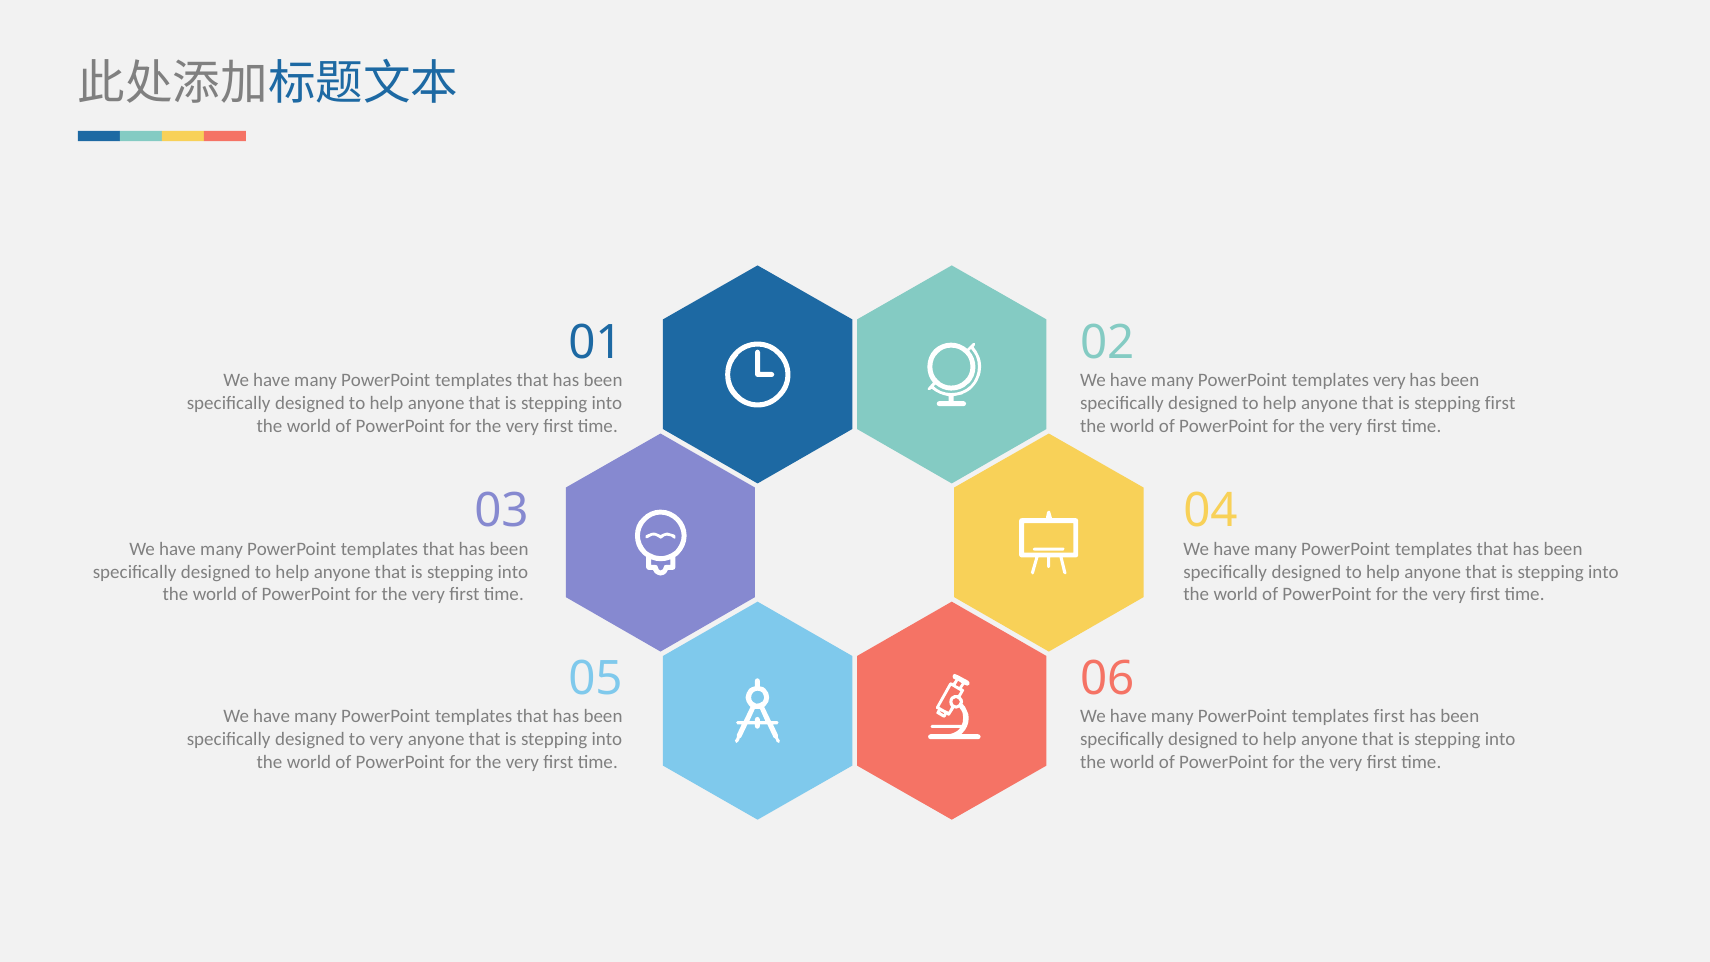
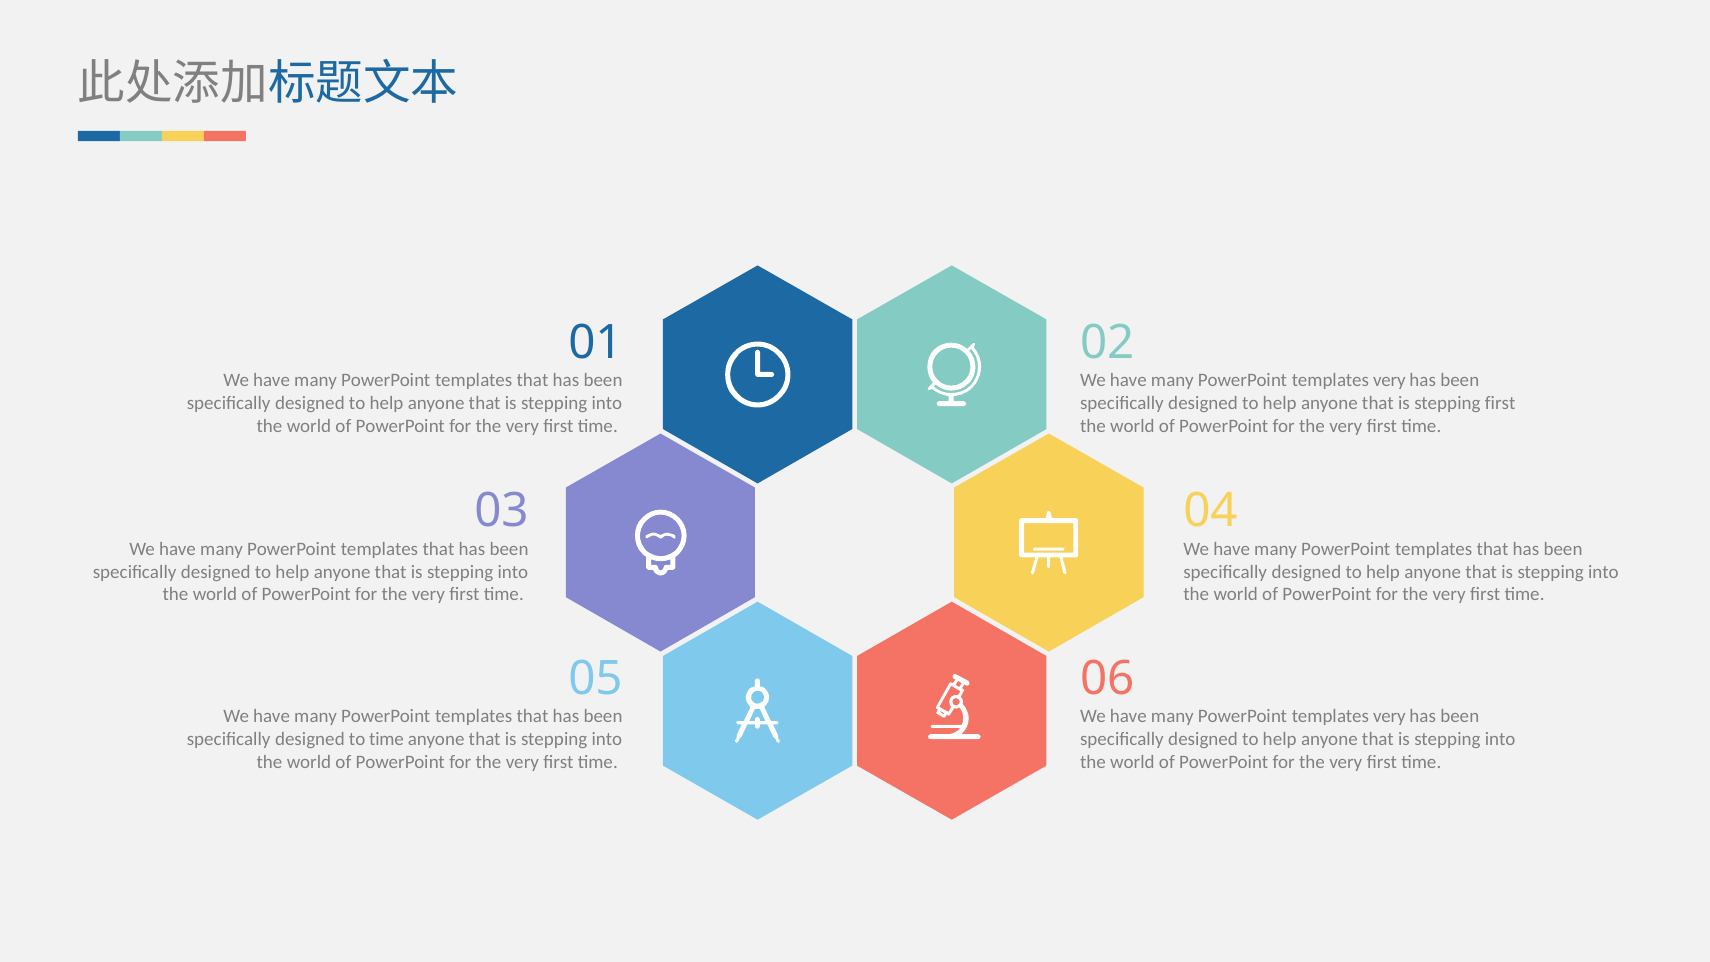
first at (1389, 717): first -> very
to very: very -> time
